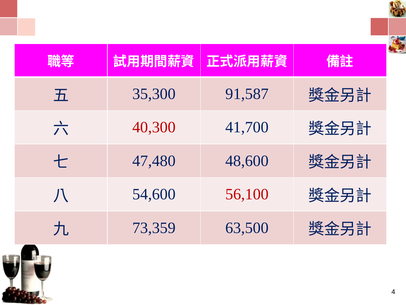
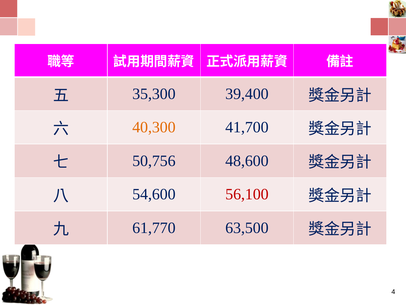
91,587: 91,587 -> 39,400
40,300 colour: red -> orange
47,480: 47,480 -> 50,756
73,359: 73,359 -> 61,770
